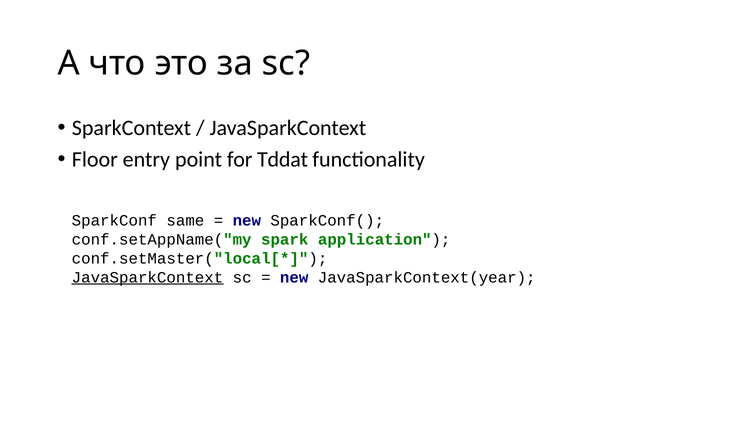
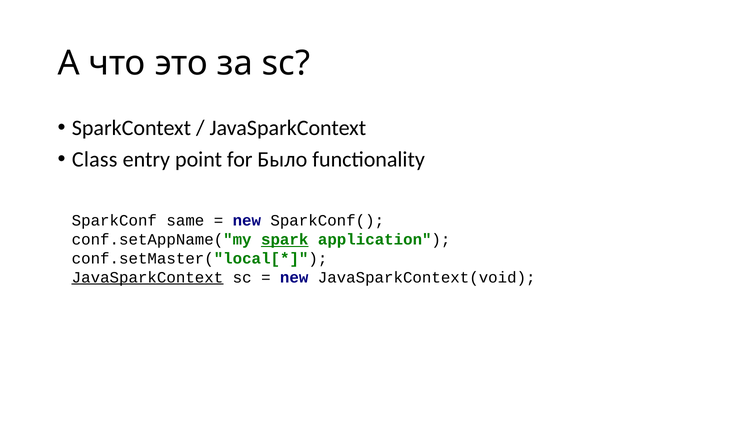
Floor: Floor -> Class
Tddat: Tddat -> Было
spark underline: none -> present
JavaSparkContext(year: JavaSparkContext(year -> JavaSparkContext(void
